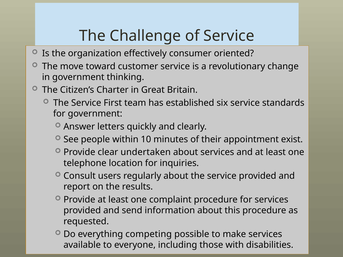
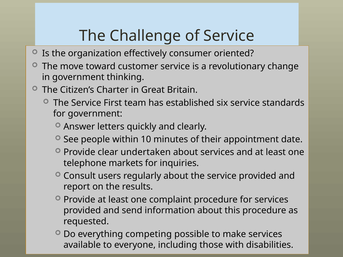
exist: exist -> date
location: location -> markets
